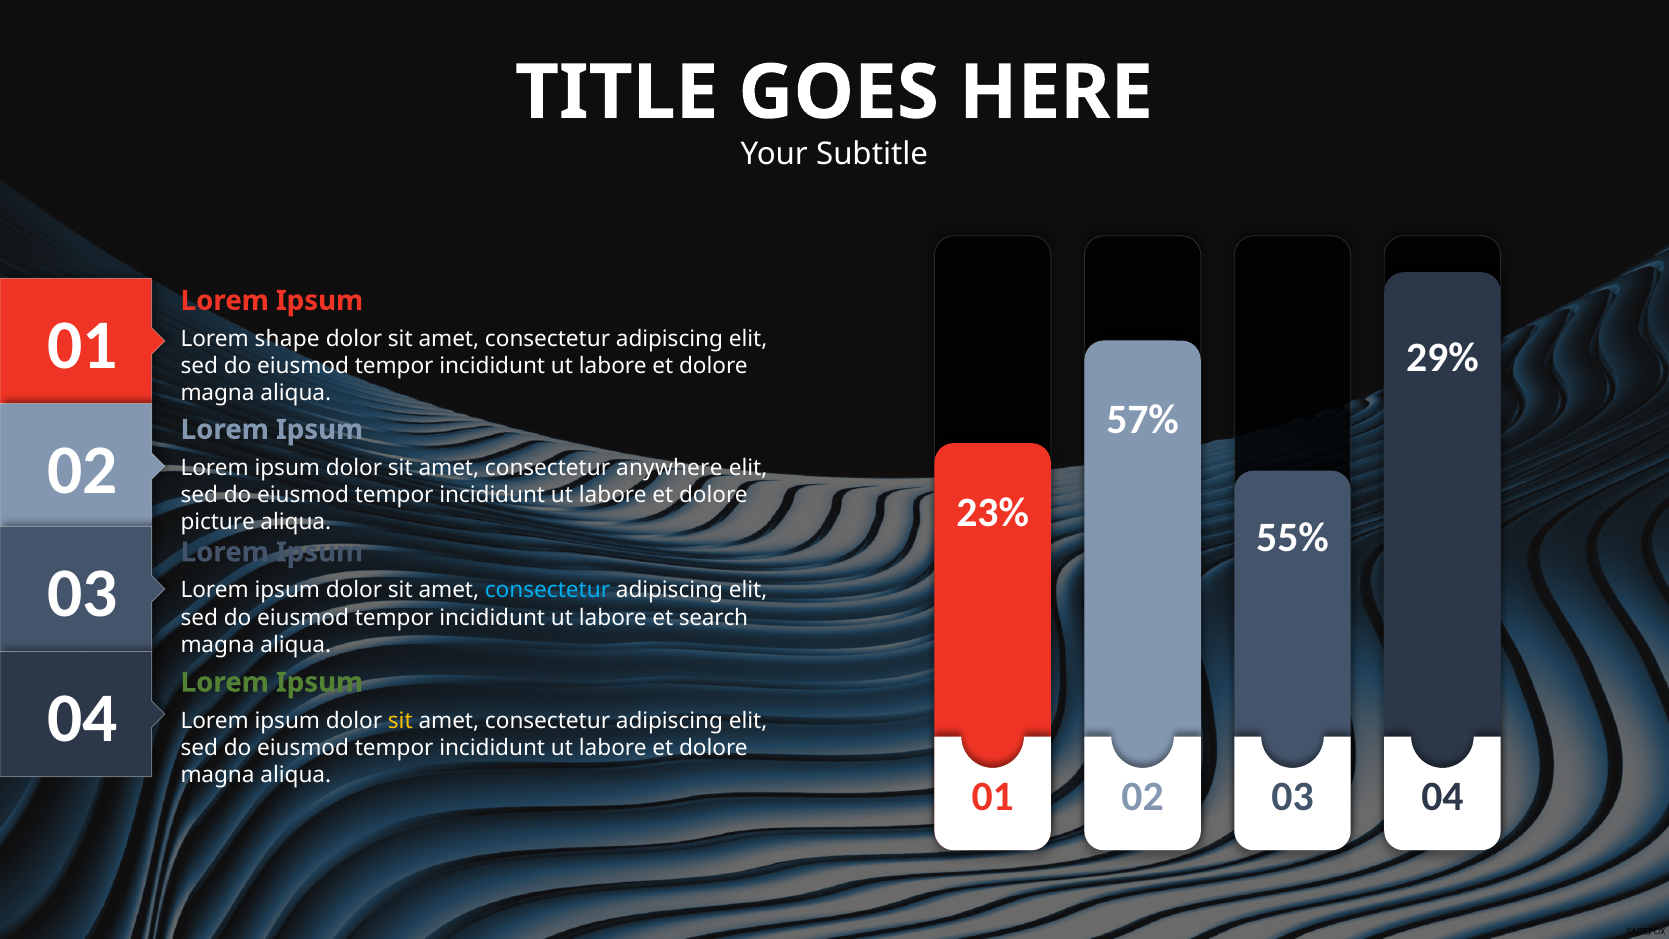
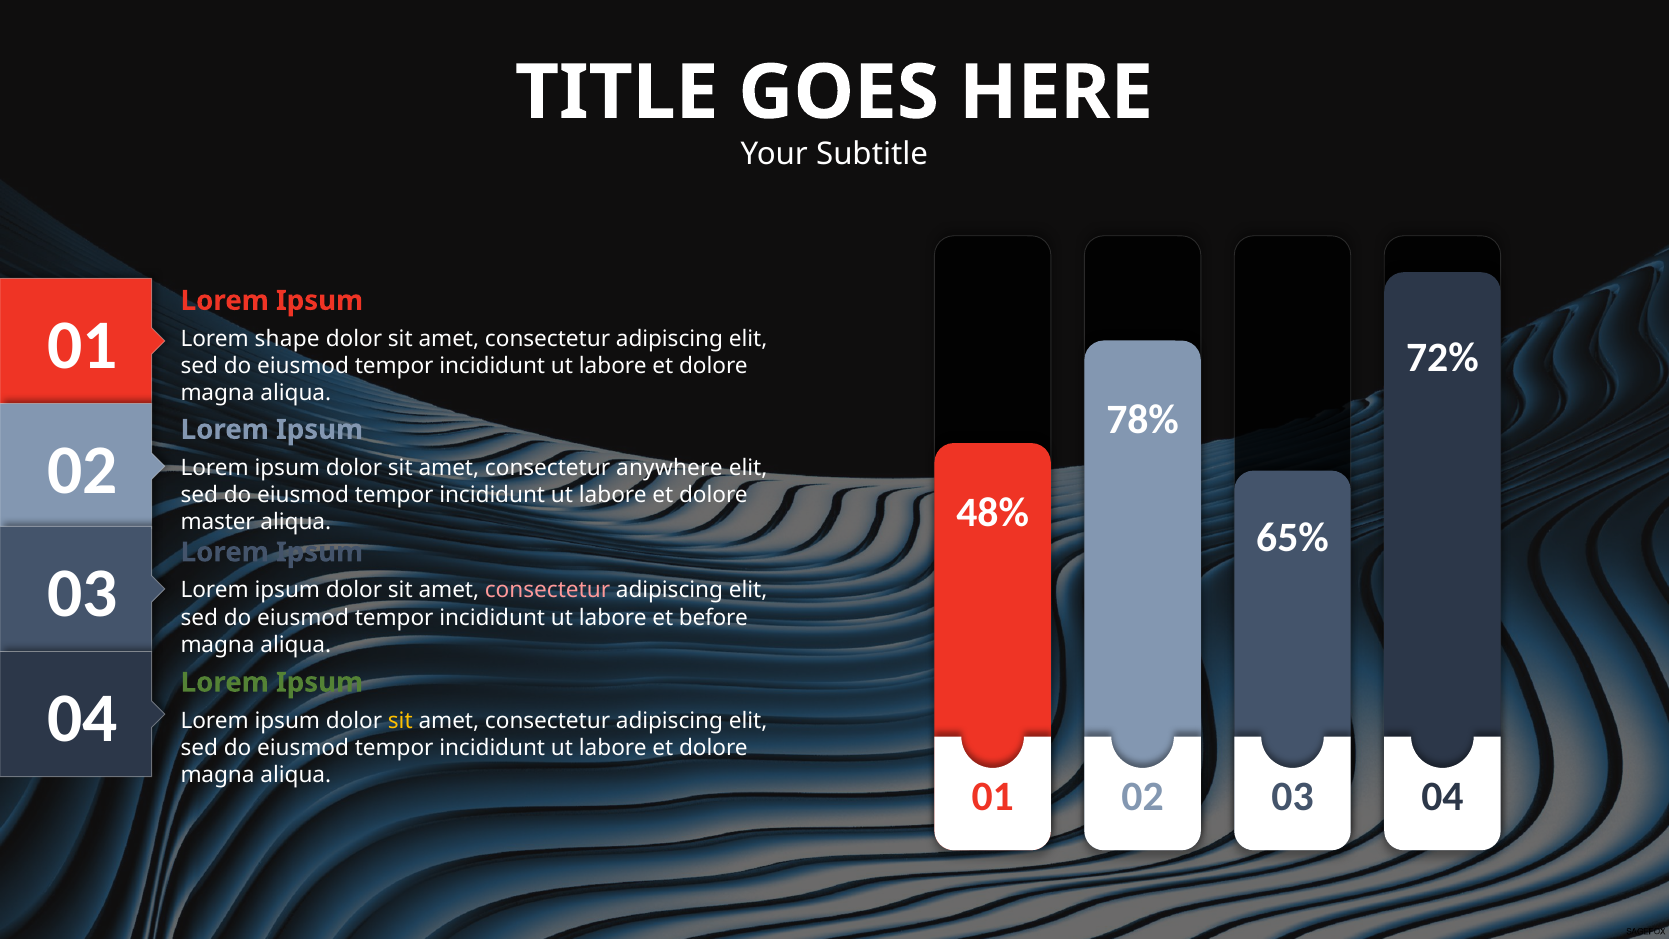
29%: 29% -> 72%
57%: 57% -> 78%
23%: 23% -> 48%
picture: picture -> master
55%: 55% -> 65%
consectetur at (548, 590) colour: light blue -> pink
search: search -> before
